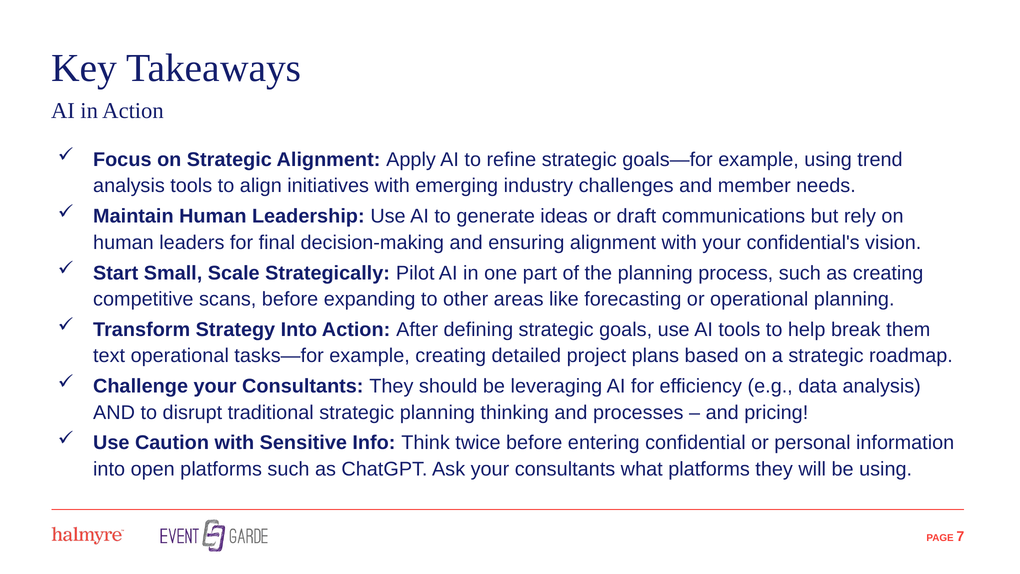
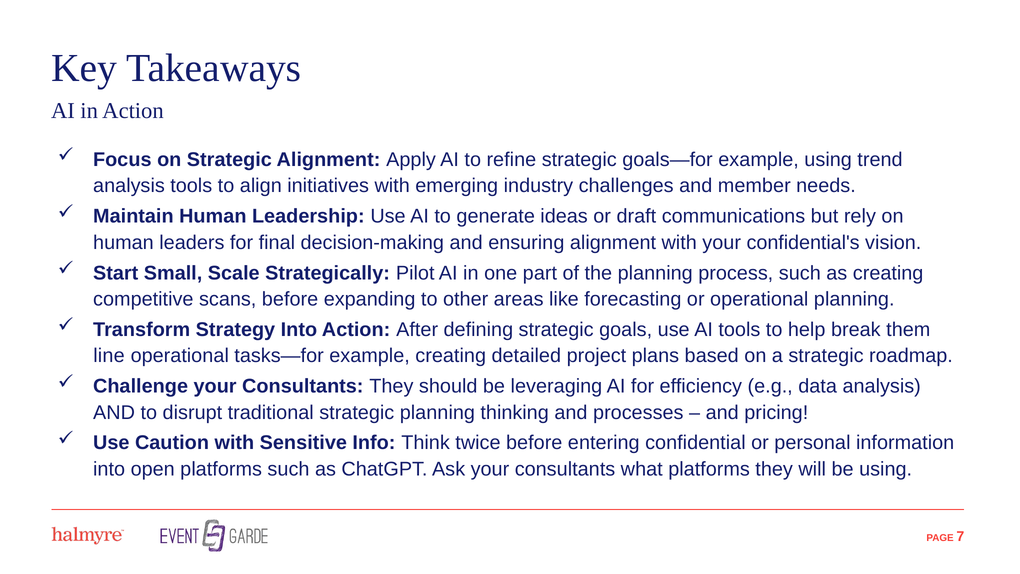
text: text -> line
